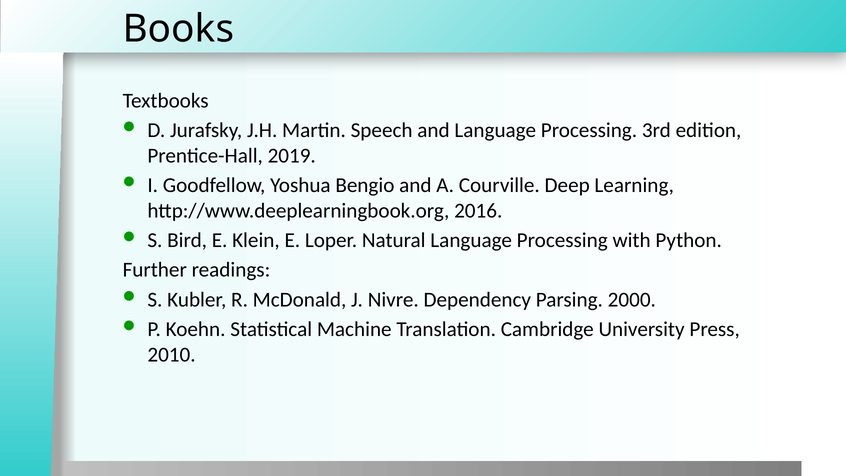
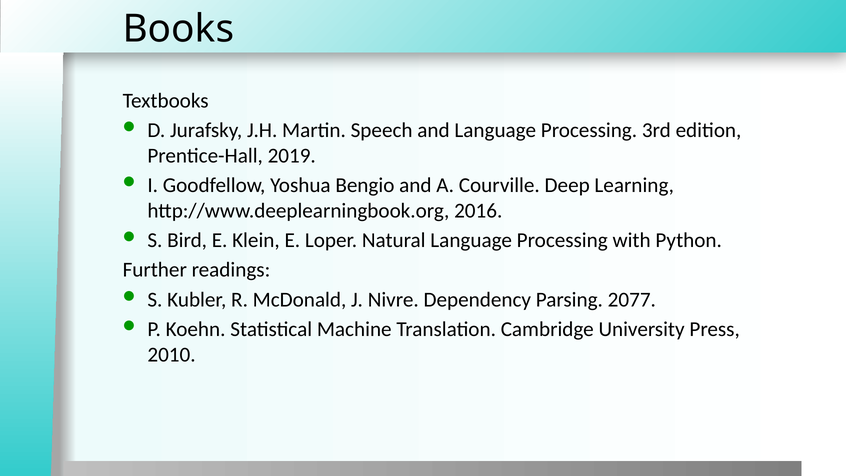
2000: 2000 -> 2077
